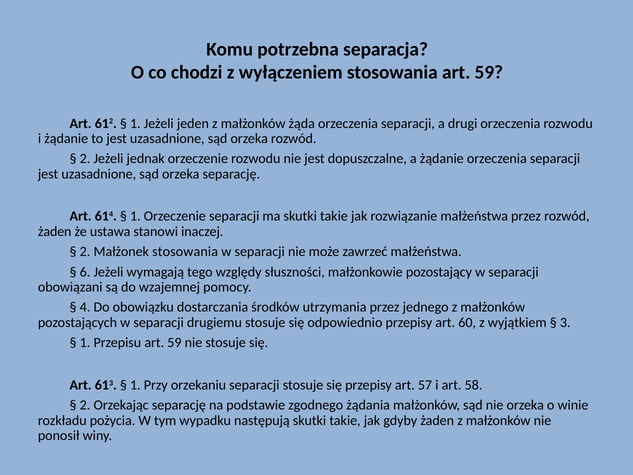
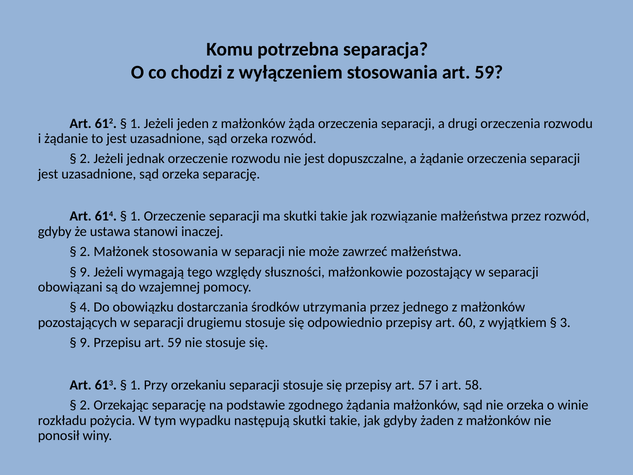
żaden at (55, 231): żaden -> gdyby
6 at (85, 272): 6 -> 9
1 at (85, 343): 1 -> 9
